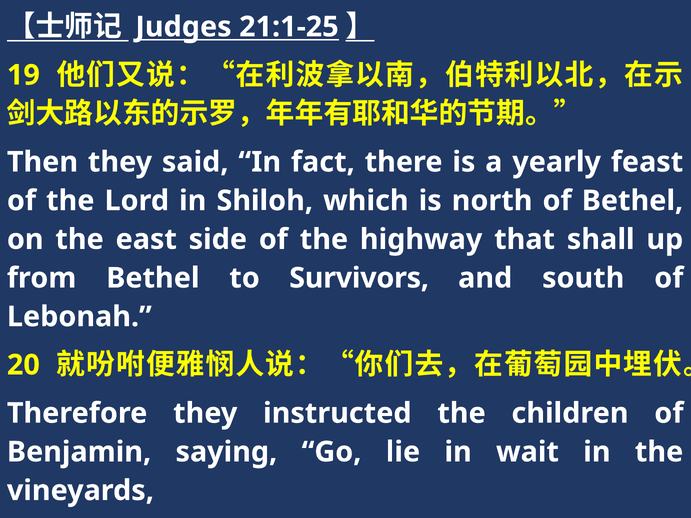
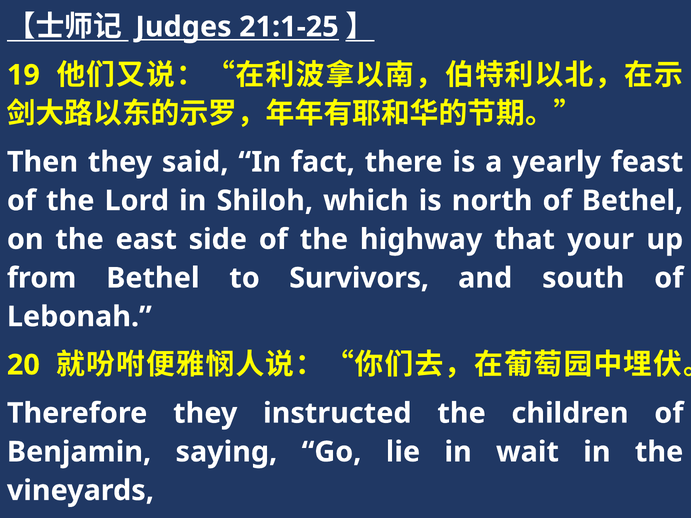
shall: shall -> your
